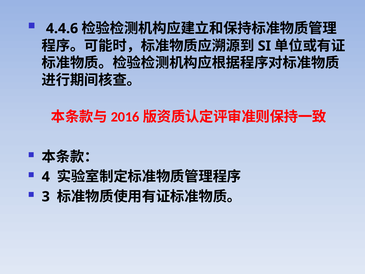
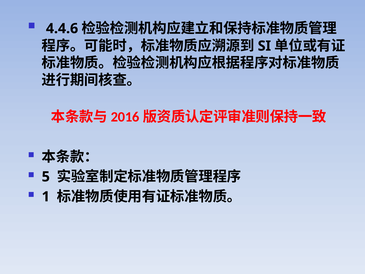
4: 4 -> 5
3: 3 -> 1
